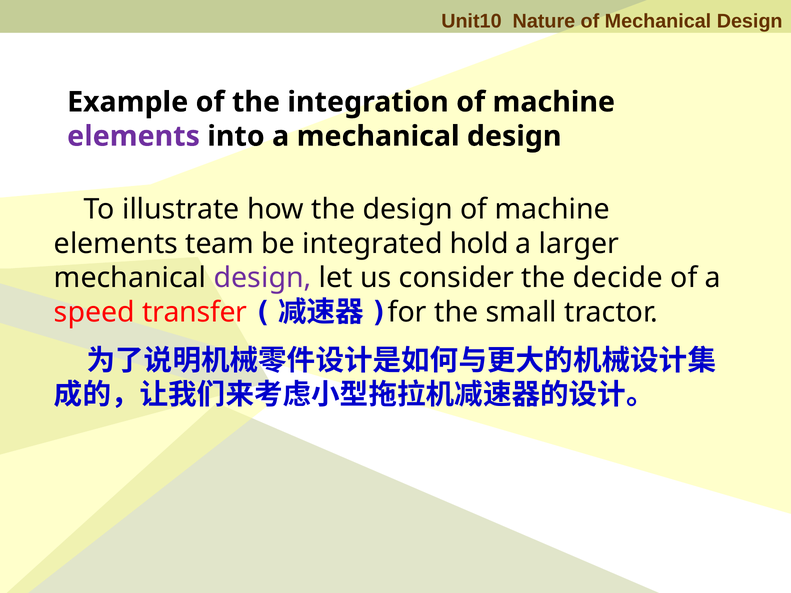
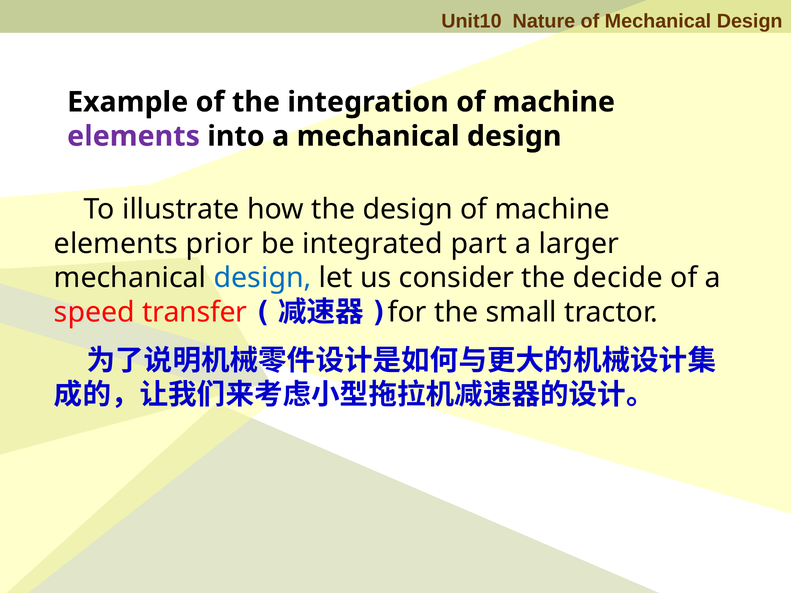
team: team -> prior
hold: hold -> part
design at (263, 278) colour: purple -> blue
